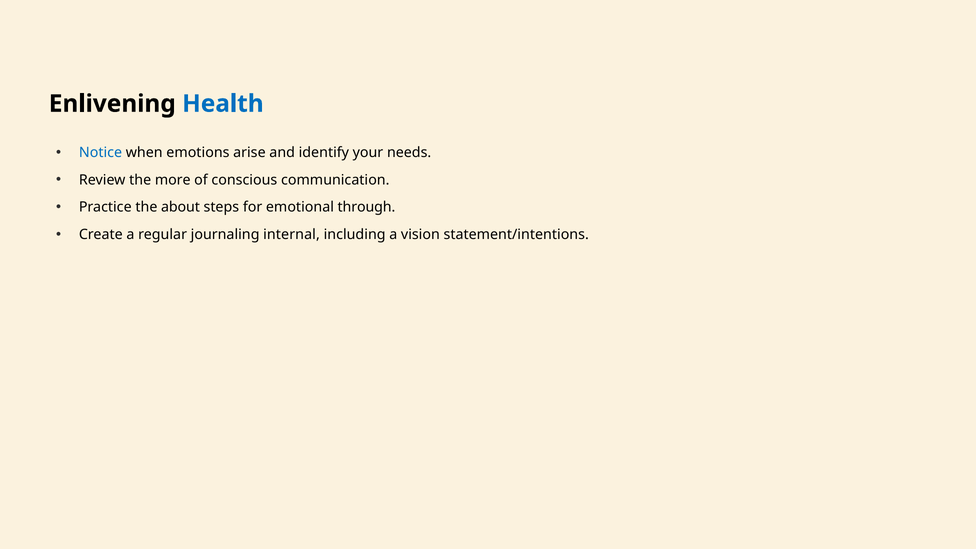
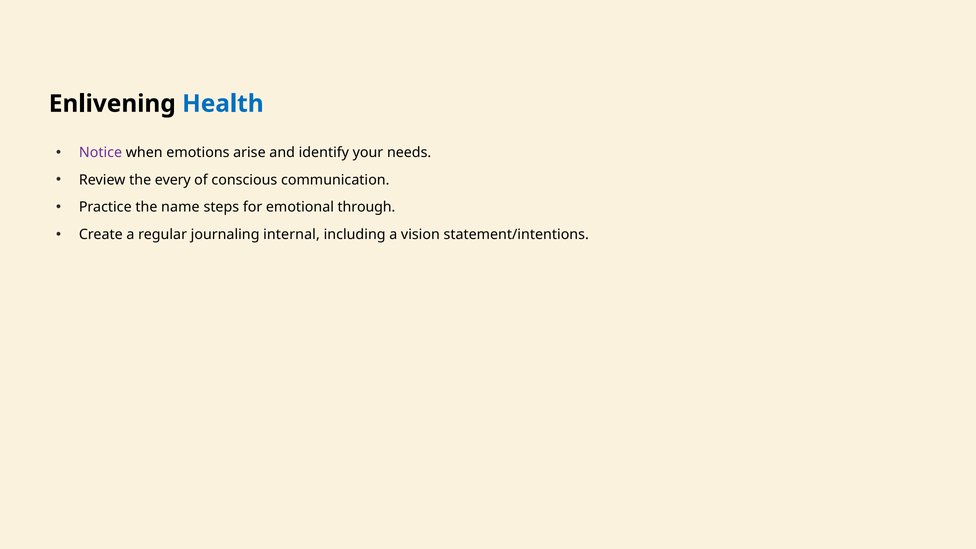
Notice colour: blue -> purple
more: more -> every
about: about -> name
